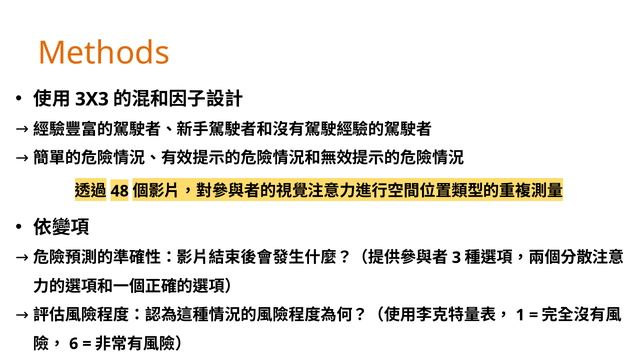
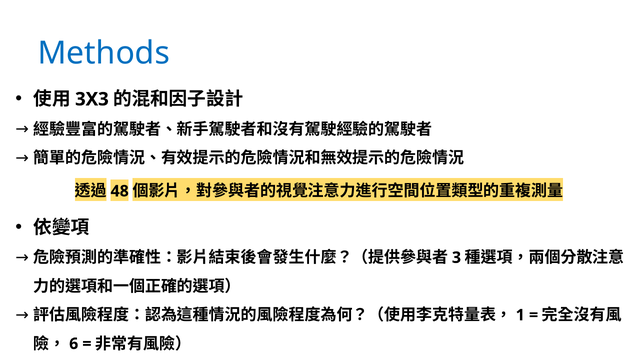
Methods colour: orange -> blue
